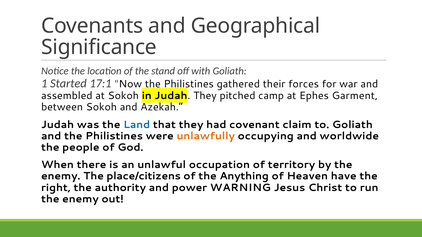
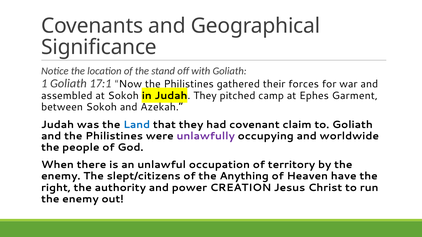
1 Started: Started -> Goliath
unlawfully colour: orange -> purple
place/citizens: place/citizens -> slept/citizens
WARNING: WARNING -> CREATION
